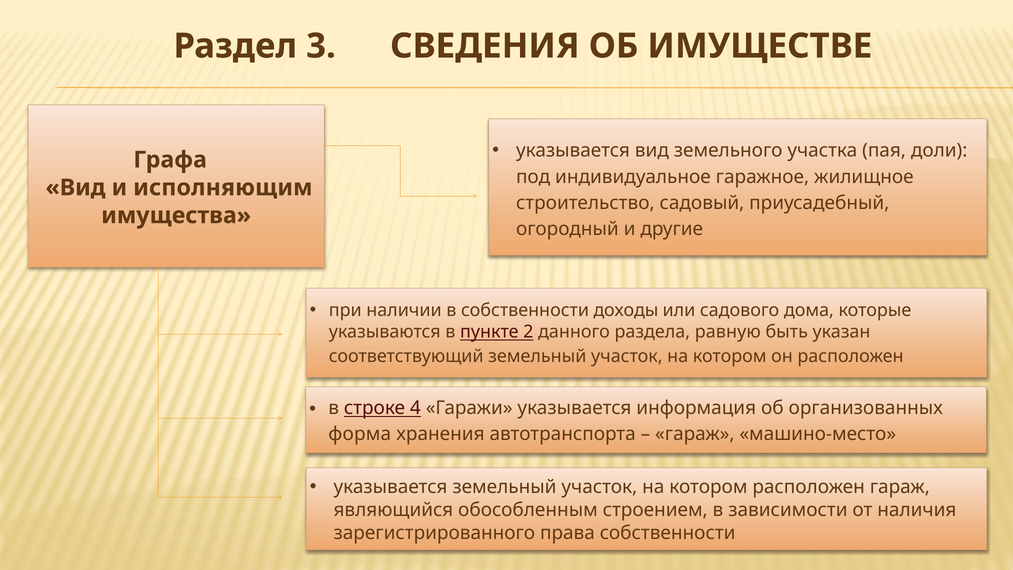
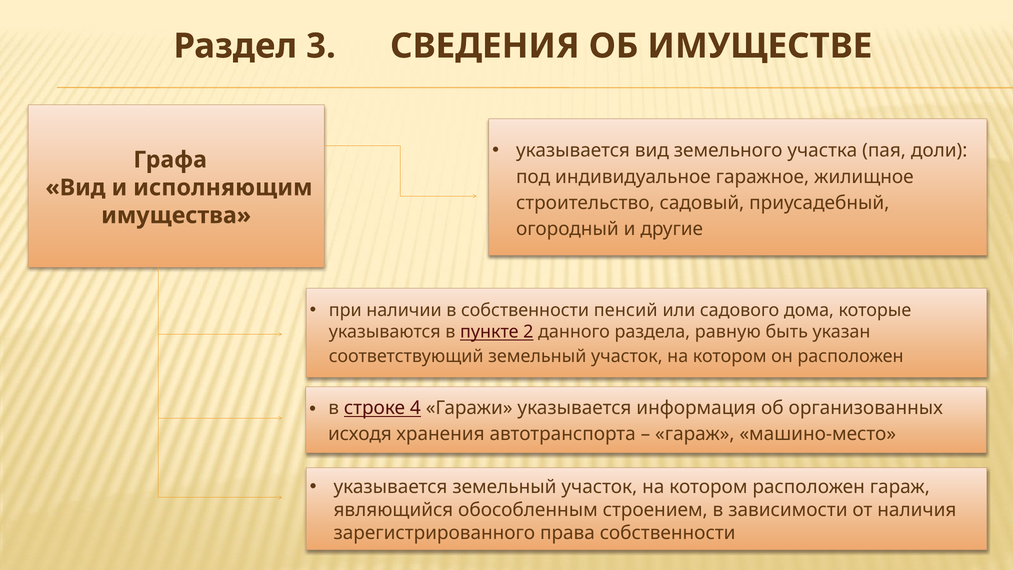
доходы: доходы -> пенсий
форма: форма -> исходя
